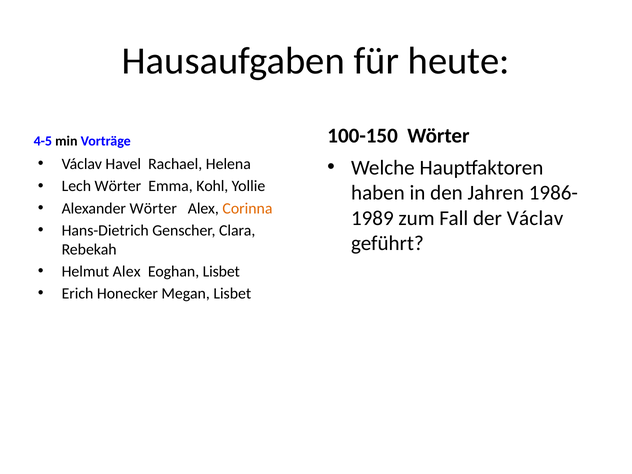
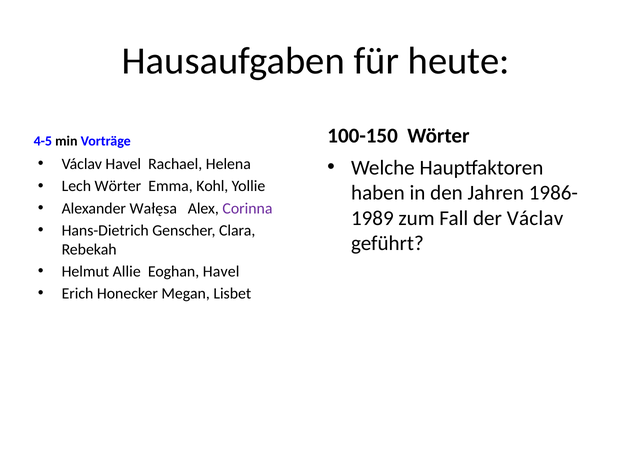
Alexander Wörter: Wörter -> Wałęsa
Corinna colour: orange -> purple
Helmut Alex: Alex -> Allie
Eoghan Lisbet: Lisbet -> Havel
